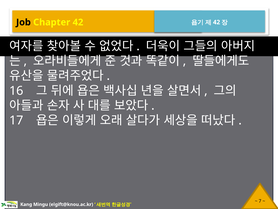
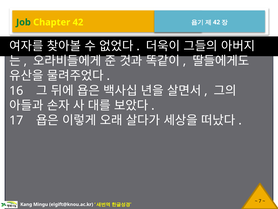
Job colour: black -> green
